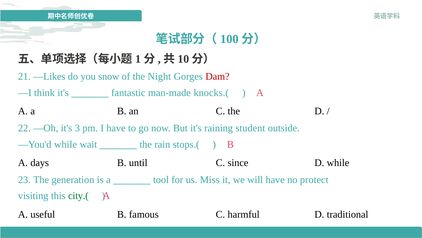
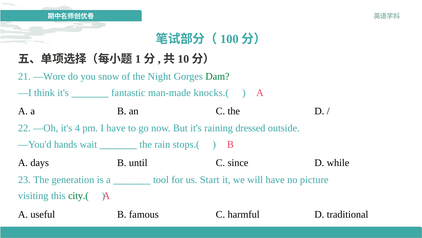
—Likes: —Likes -> —Wore
Dam colour: red -> green
3: 3 -> 4
student: student -> dressed
—You'd while: while -> hands
Miss: Miss -> Start
protect: protect -> picture
